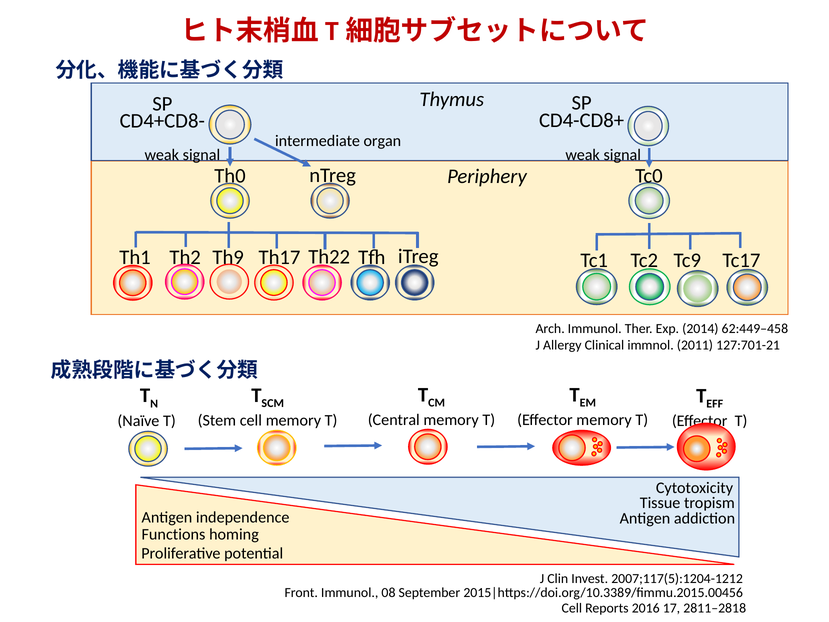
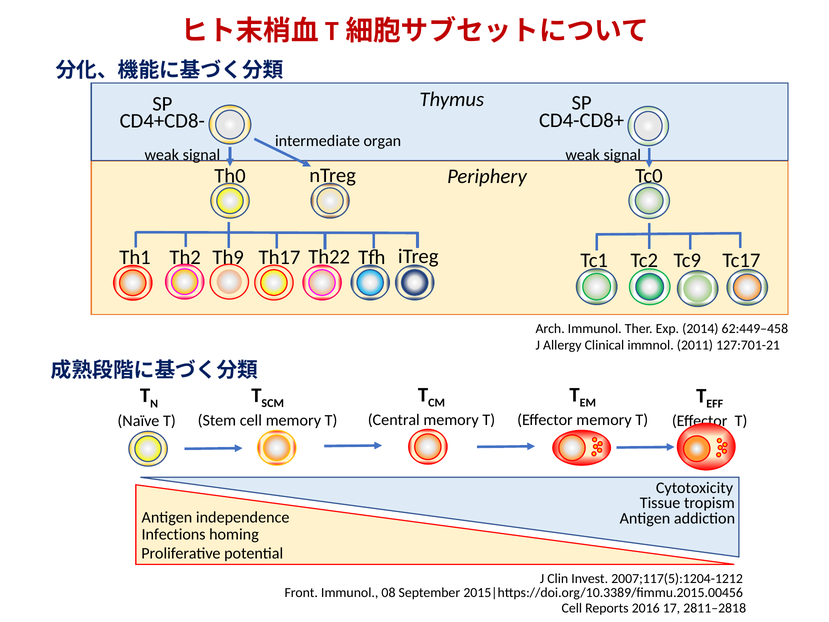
Functions: Functions -> Infections
